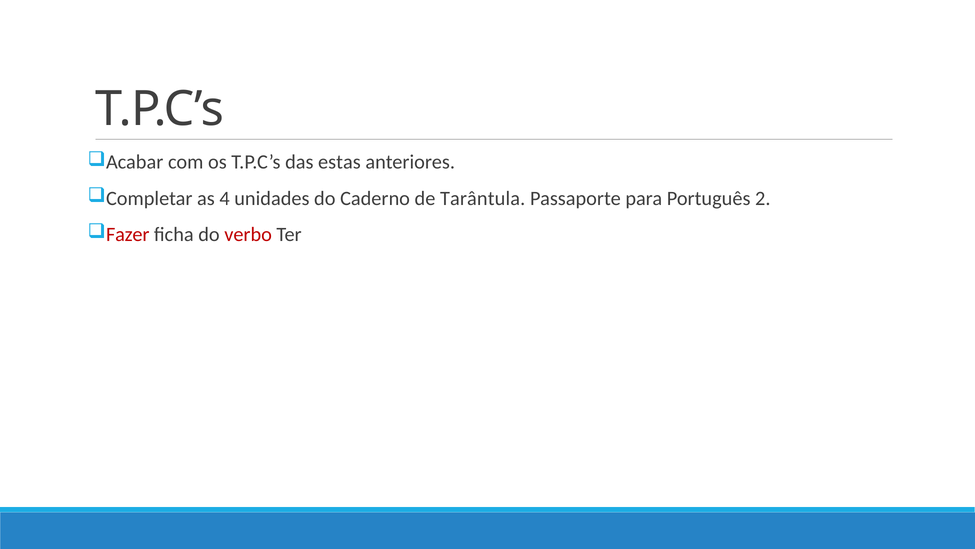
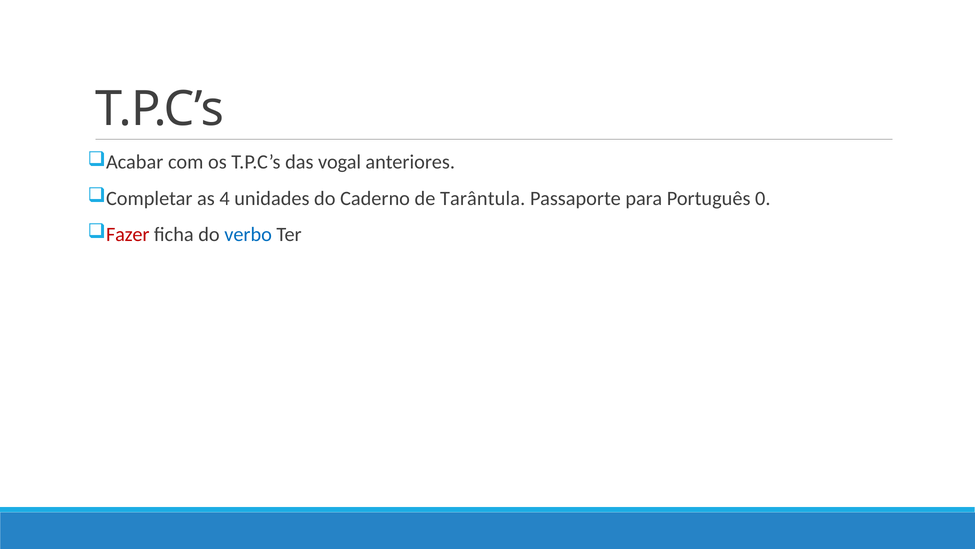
estas: estas -> vogal
2: 2 -> 0
verbo colour: red -> blue
